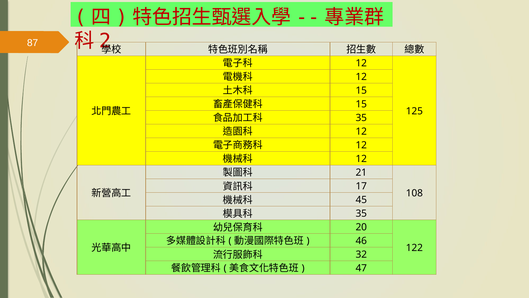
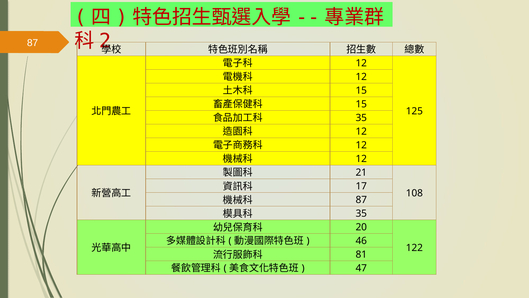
45 at (361, 200): 45 -> 87
32: 32 -> 81
